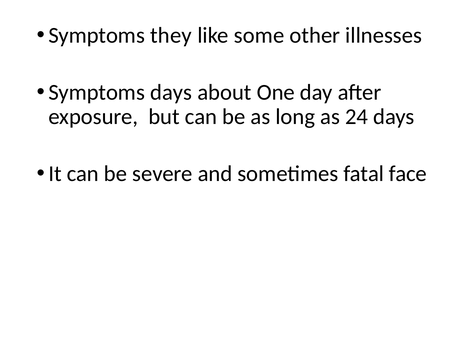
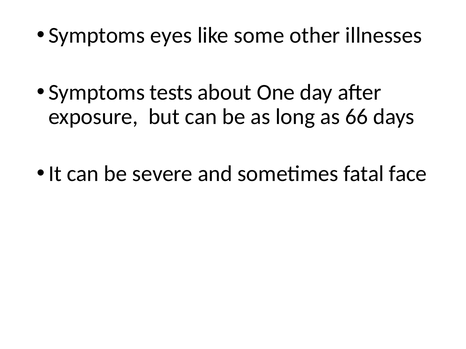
they: they -> eyes
Symptoms days: days -> tests
24: 24 -> 66
